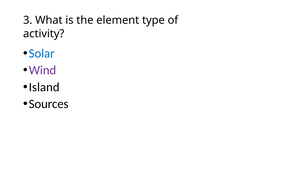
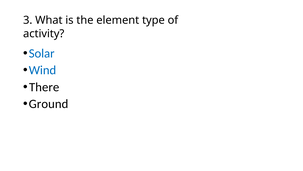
Wind colour: purple -> blue
Island: Island -> There
Sources: Sources -> Ground
